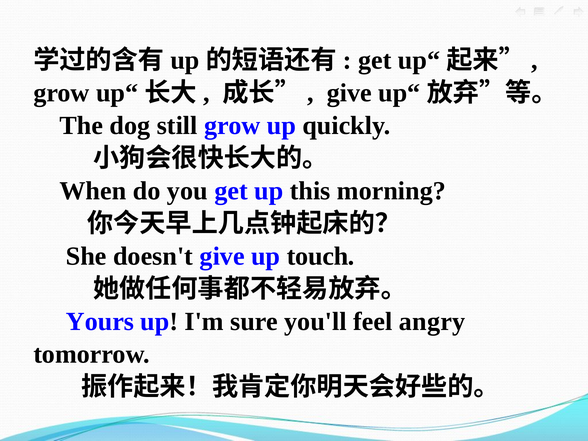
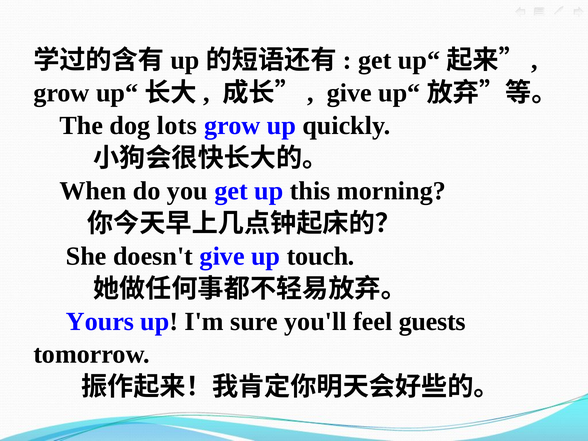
still: still -> lots
angry: angry -> guests
